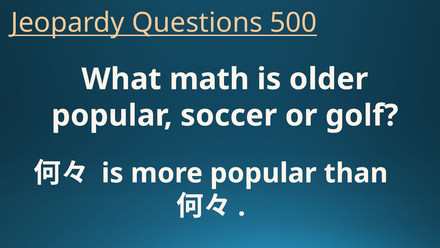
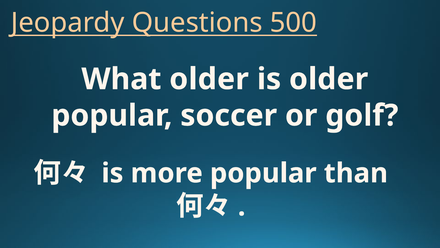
What math: math -> older
